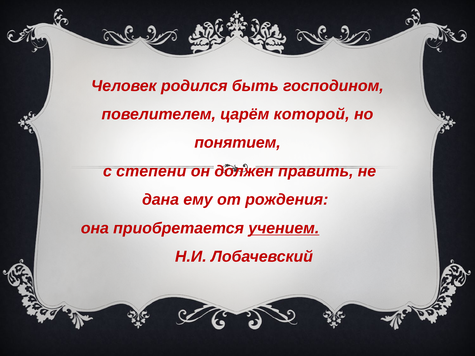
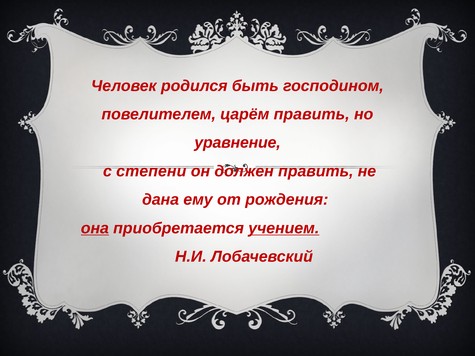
царём которой: которой -> править
понятием: понятием -> уравнение
она underline: none -> present
